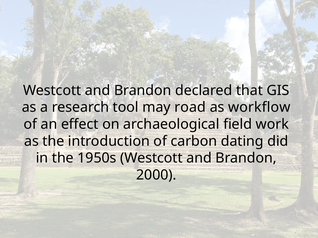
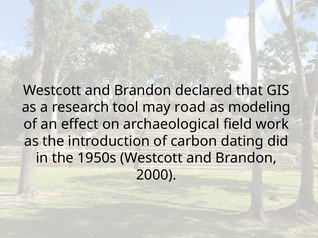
workflow: workflow -> modeling
